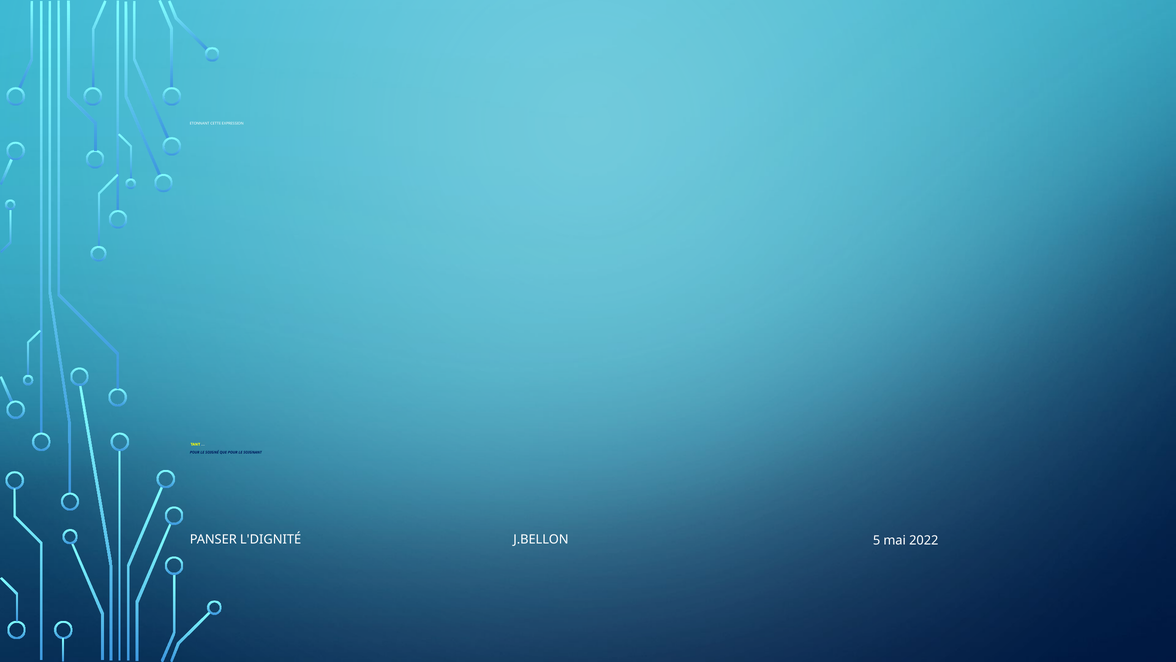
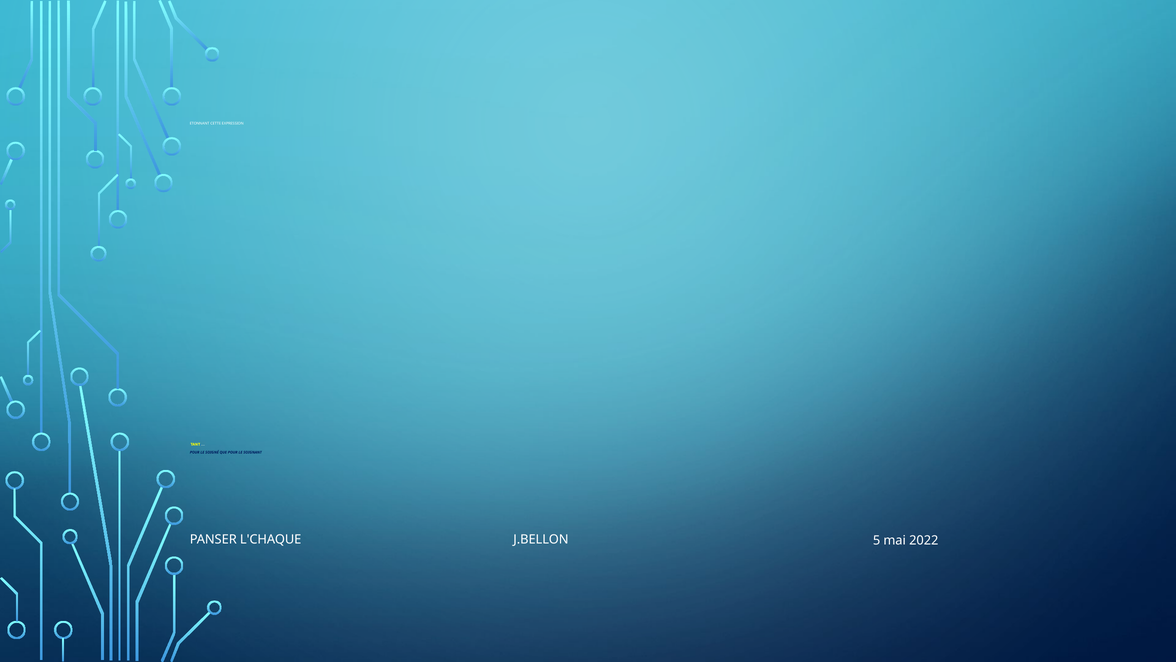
L'DIGNITÉ: L'DIGNITÉ -> L'CHAQUE
